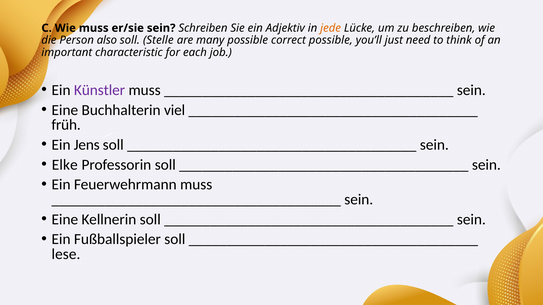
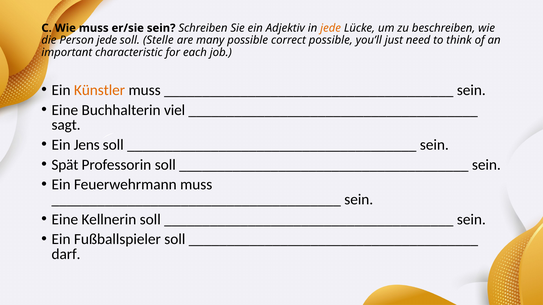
Person also: also -> jede
Künstler colour: purple -> orange
früh: früh -> sagt
Elke: Elke -> Spät
lese: lese -> darf
